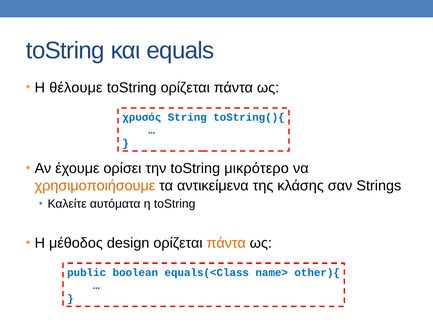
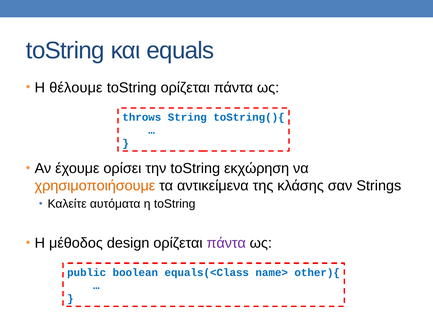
χρυσός: χρυσός -> throws
μικρότερο: μικρότερο -> εκχώρηση
πάντα at (226, 243) colour: orange -> purple
